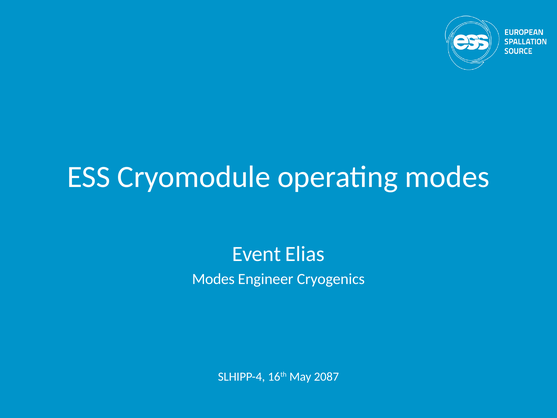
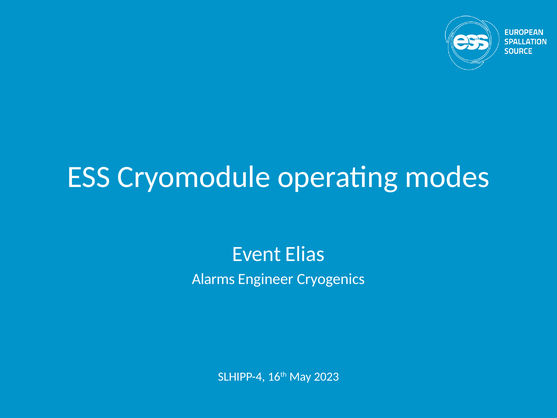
Modes at (213, 279): Modes -> Alarms
2087: 2087 -> 2023
